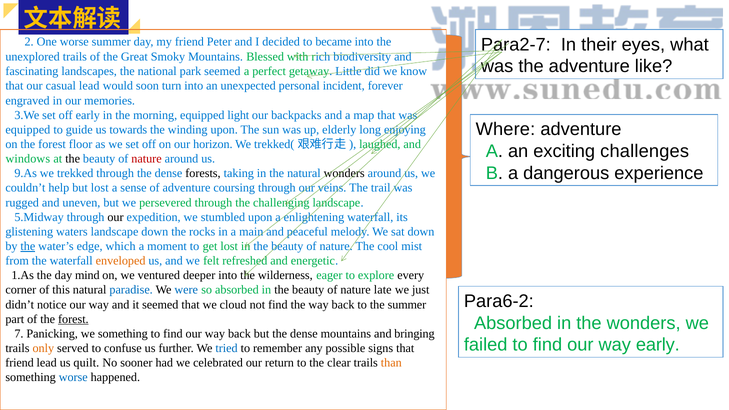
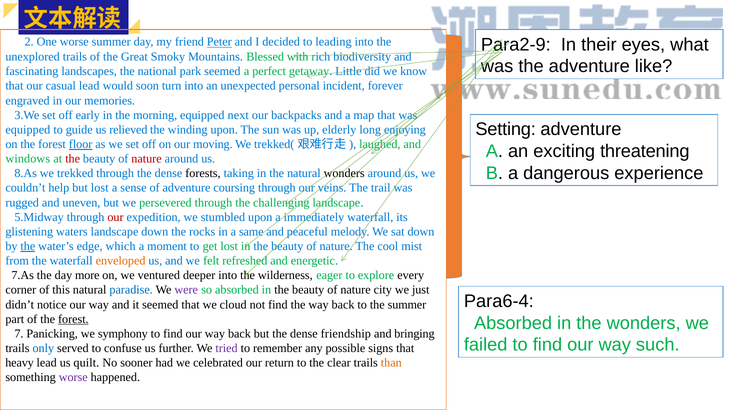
Para2-7: Para2-7 -> Para2-9
Peter underline: none -> present
became: became -> leading
light: light -> next
Where: Where -> Setting
towards: towards -> relieved
floor underline: none -> present
horizon: horizon -> moving
challenges: challenges -> threatening
the at (73, 159) colour: black -> red
9.As: 9.As -> 8.As
our at (116, 217) colour: black -> red
enlightening: enlightening -> immediately
main: main -> same
1.As: 1.As -> 7.As
mind: mind -> more
were colour: blue -> purple
late: late -> city
Para6-2: Para6-2 -> Para6-4
we something: something -> symphony
dense mountains: mountains -> friendship
way early: early -> such
only colour: orange -> blue
tried colour: blue -> purple
friend at (20, 363): friend -> heavy
worse at (73, 377) colour: blue -> purple
